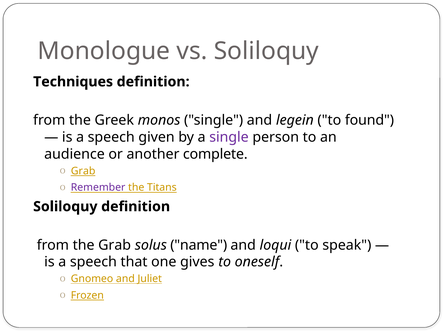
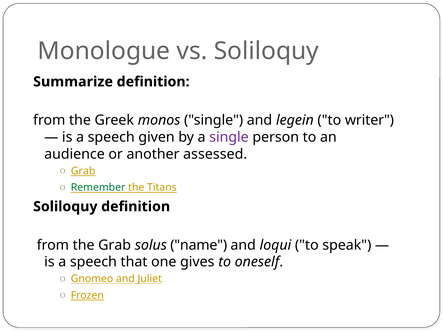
Techniques: Techniques -> Summarize
found: found -> writer
complete: complete -> assessed
Remember colour: purple -> green
